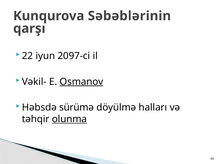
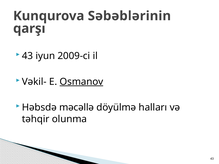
22 at (27, 56): 22 -> 43
2097-ci: 2097-ci -> 2009-ci
sürümə: sürümə -> məcəllə
olunma underline: present -> none
